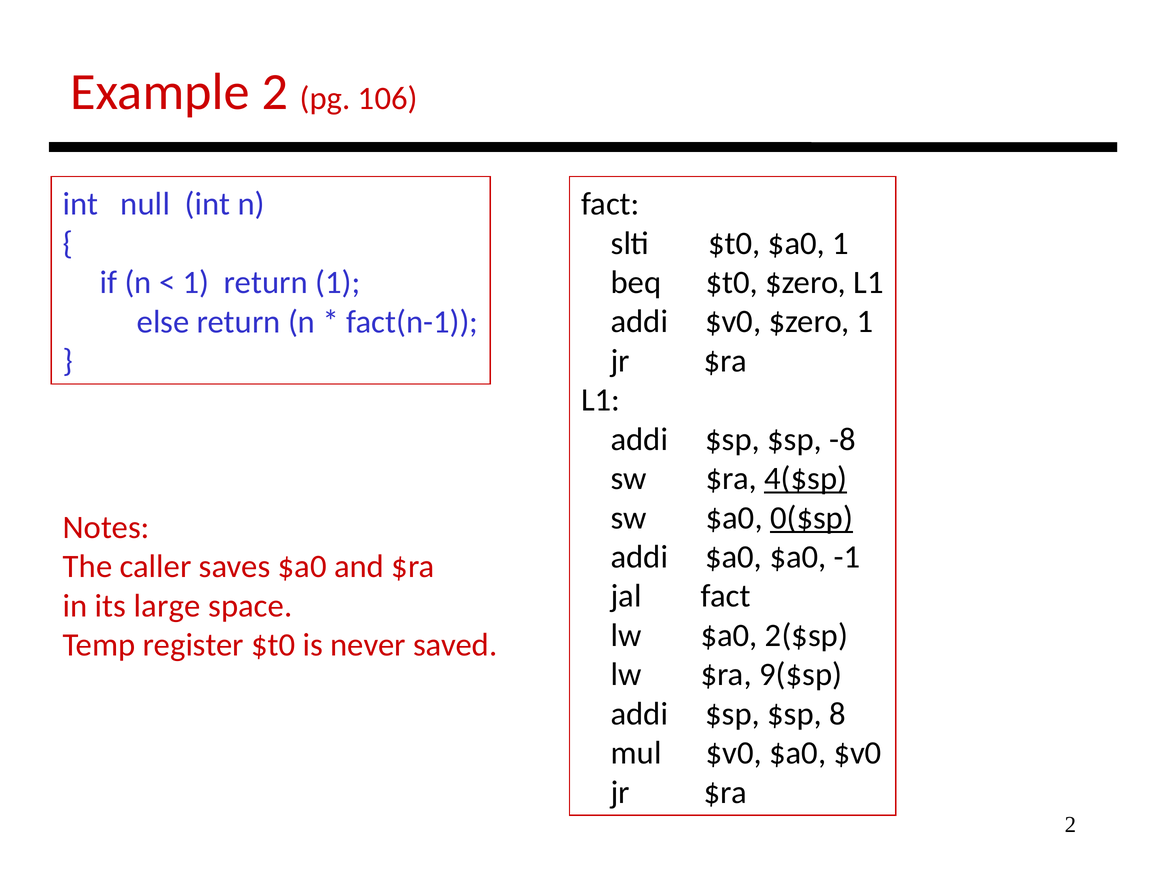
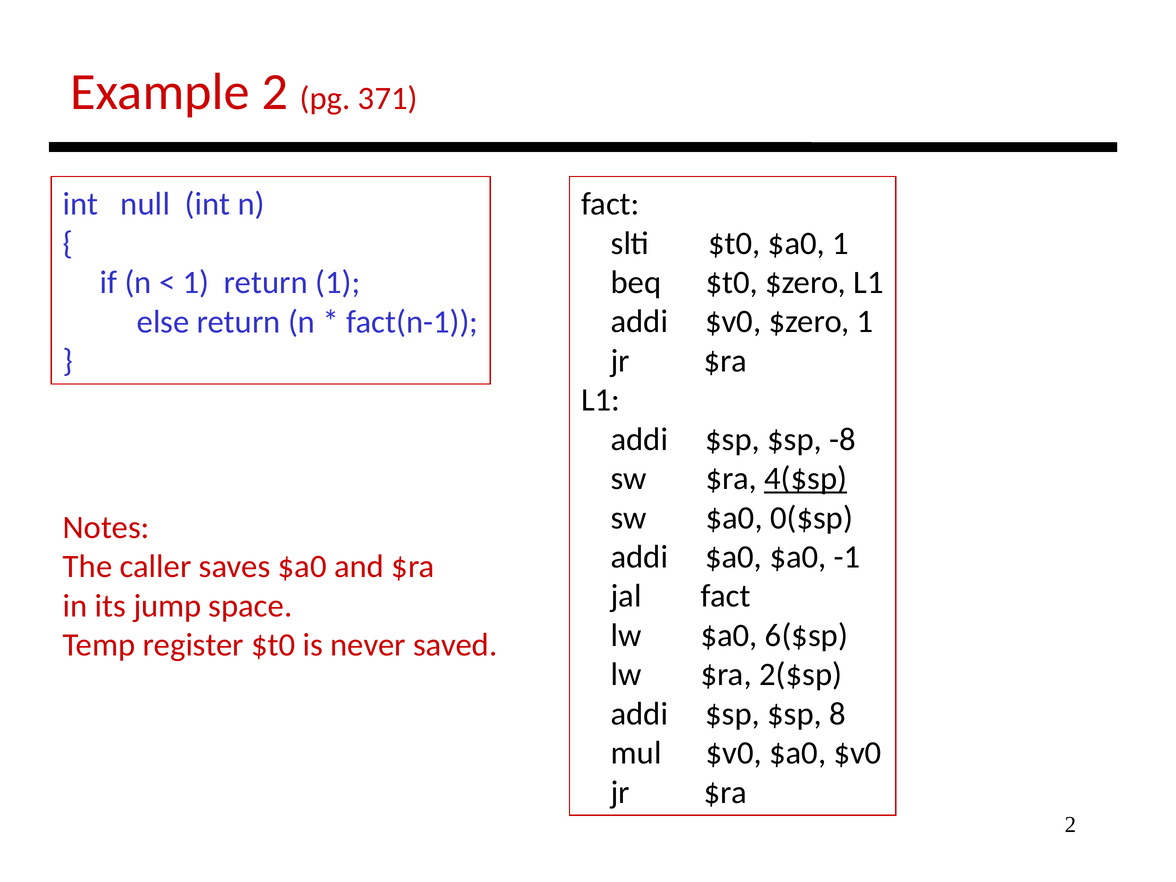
106: 106 -> 371
0($sp underline: present -> none
large: large -> jump
2($sp: 2($sp -> 6($sp
9($sp: 9($sp -> 2($sp
